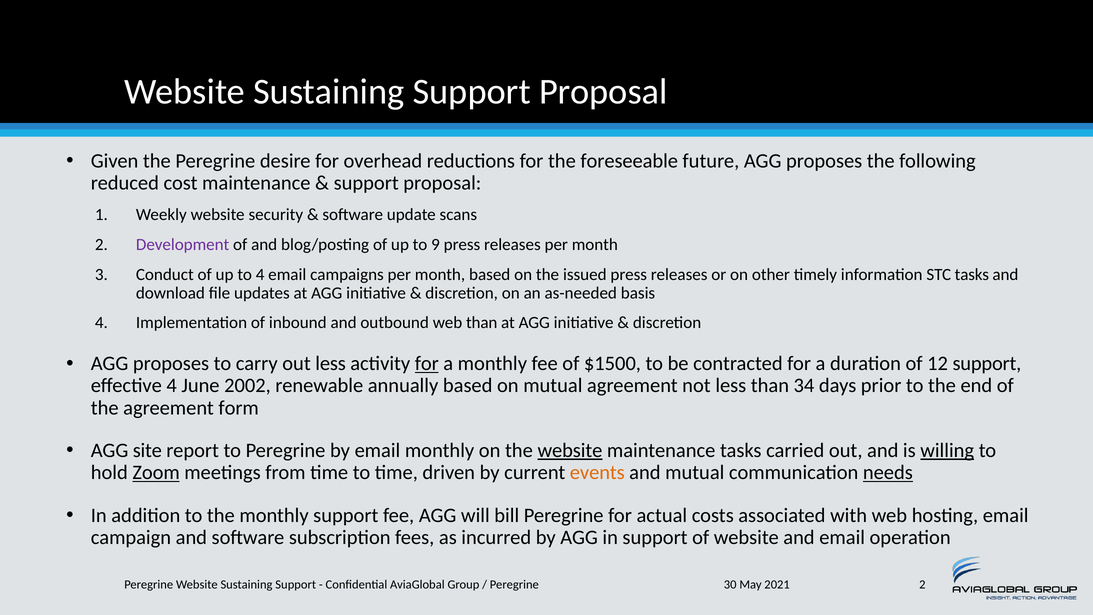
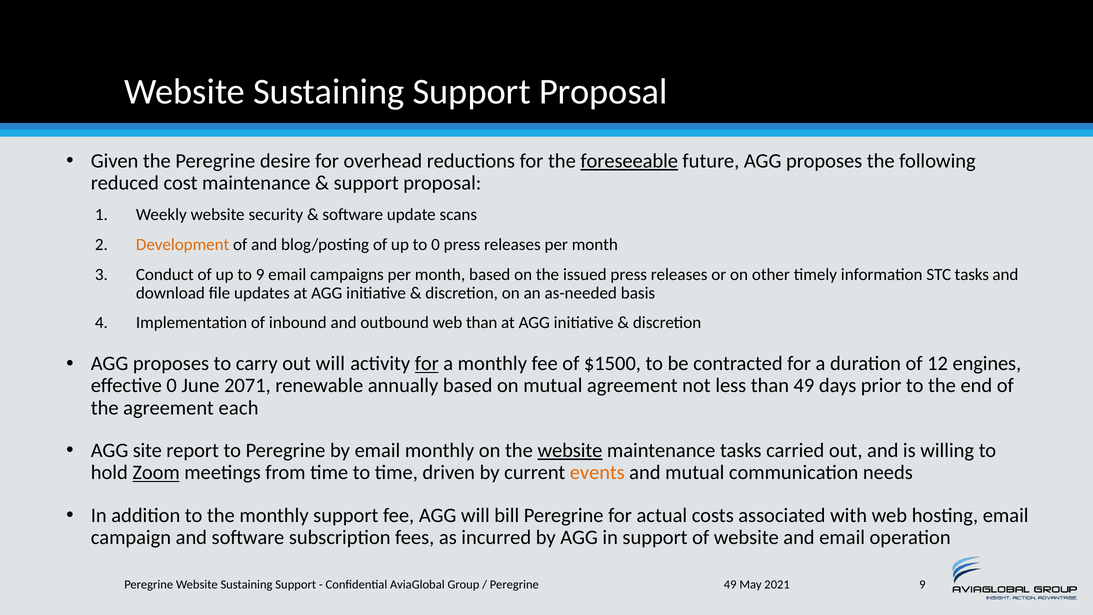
foreseeable underline: none -> present
Development colour: purple -> orange
to 9: 9 -> 0
to 4: 4 -> 9
out less: less -> will
12 support: support -> engines
effective 4: 4 -> 0
2002: 2002 -> 2071
than 34: 34 -> 49
form: form -> each
willing underline: present -> none
needs underline: present -> none
Peregrine 30: 30 -> 49
2021 2: 2 -> 9
